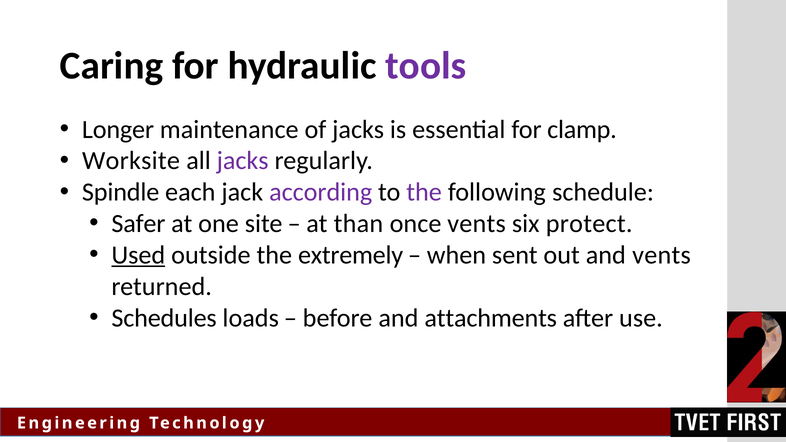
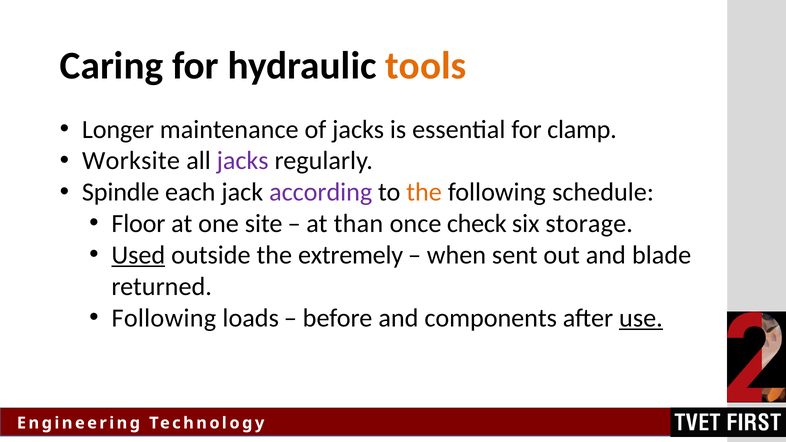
tools colour: purple -> orange
the at (424, 192) colour: purple -> orange
Safer: Safer -> Floor
once vents: vents -> check
protect: protect -> storage
and vents: vents -> blade
Schedules at (164, 318): Schedules -> Following
attachments: attachments -> components
use underline: none -> present
